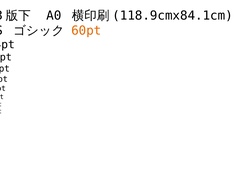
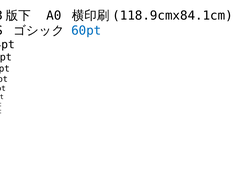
60pt colour: orange -> blue
